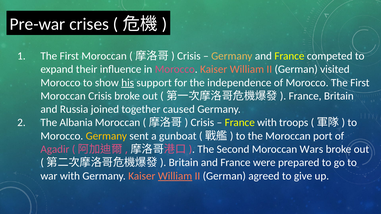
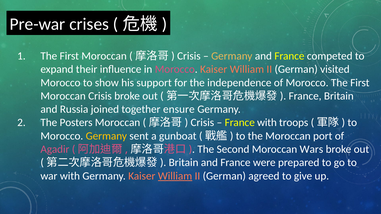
his underline: present -> none
caused: caused -> ensure
Albania: Albania -> Posters
